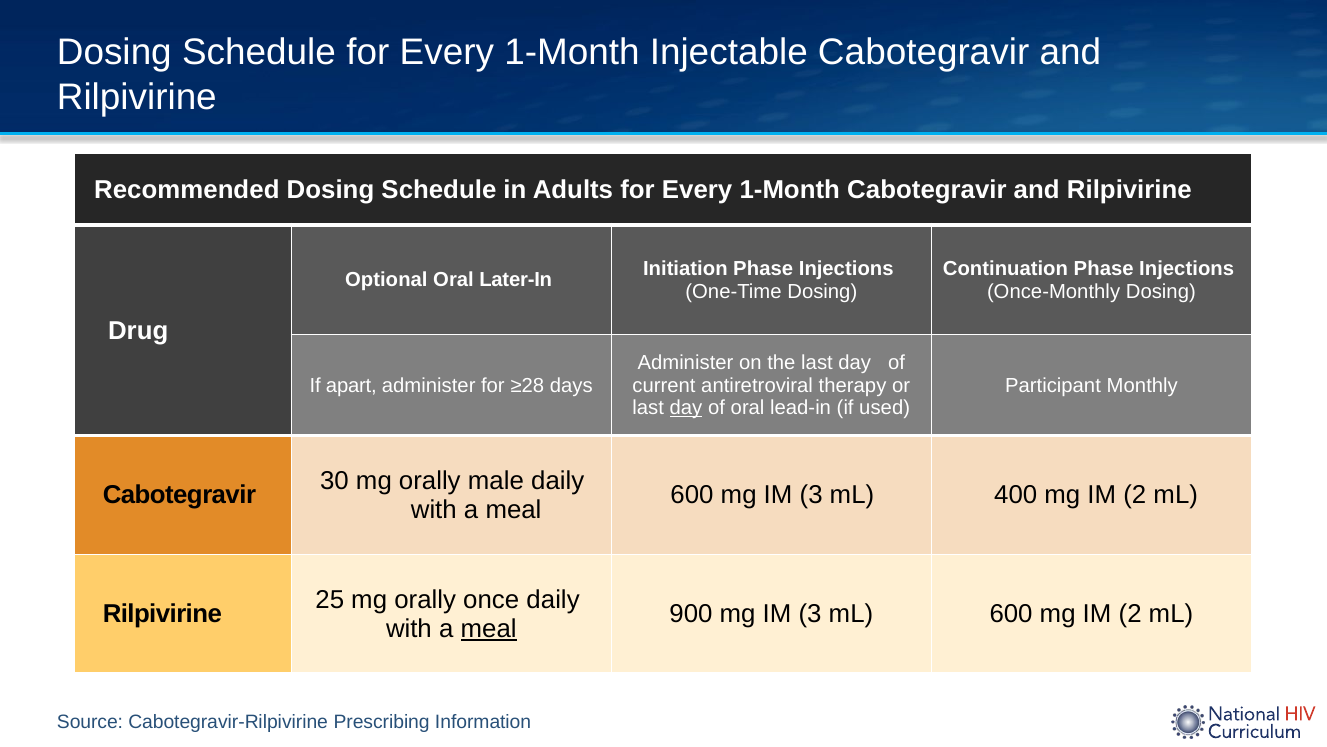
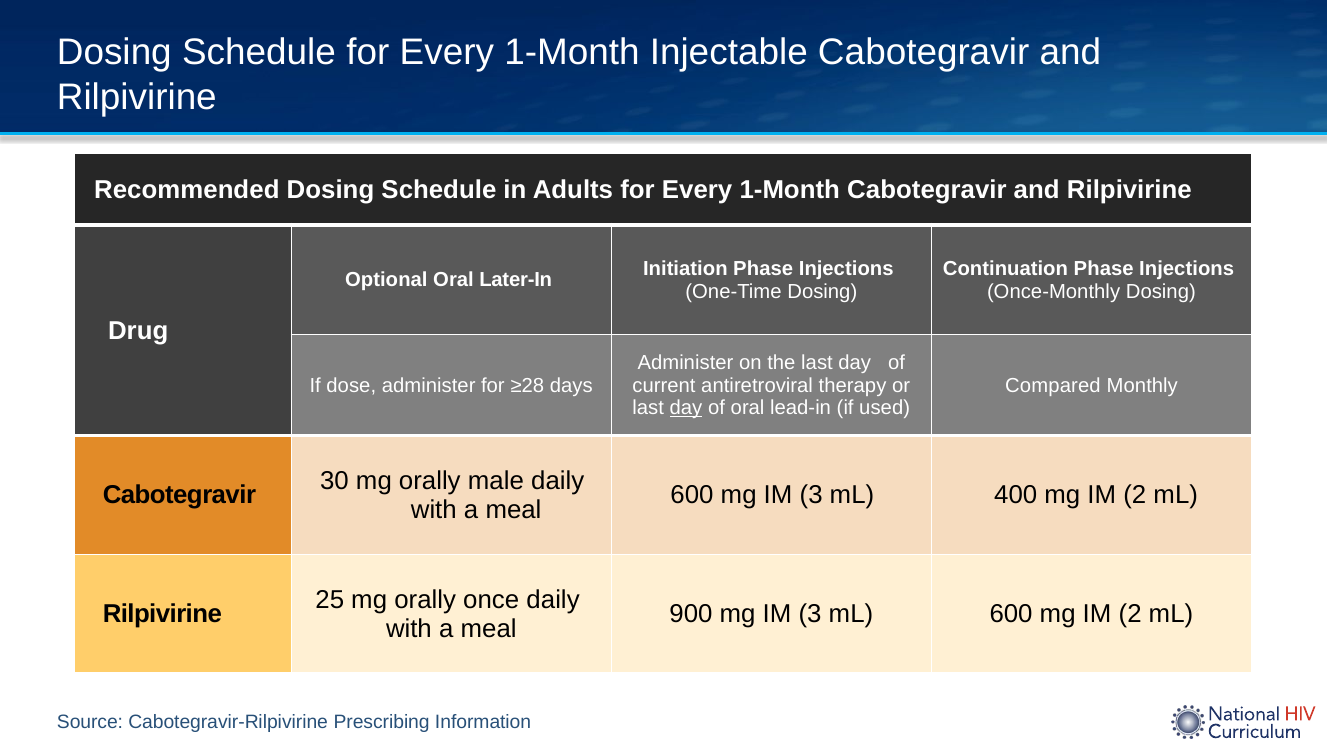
apart: apart -> dose
Participant: Participant -> Compared
meal at (489, 628) underline: present -> none
